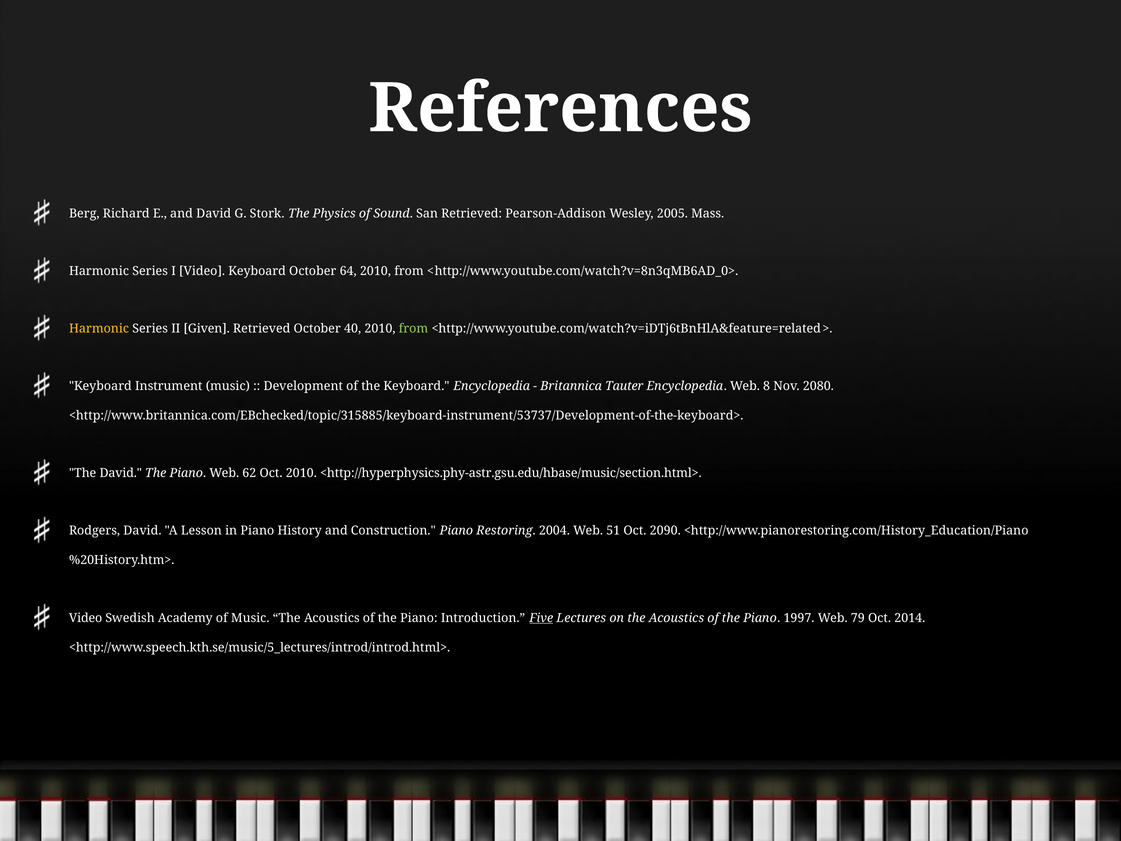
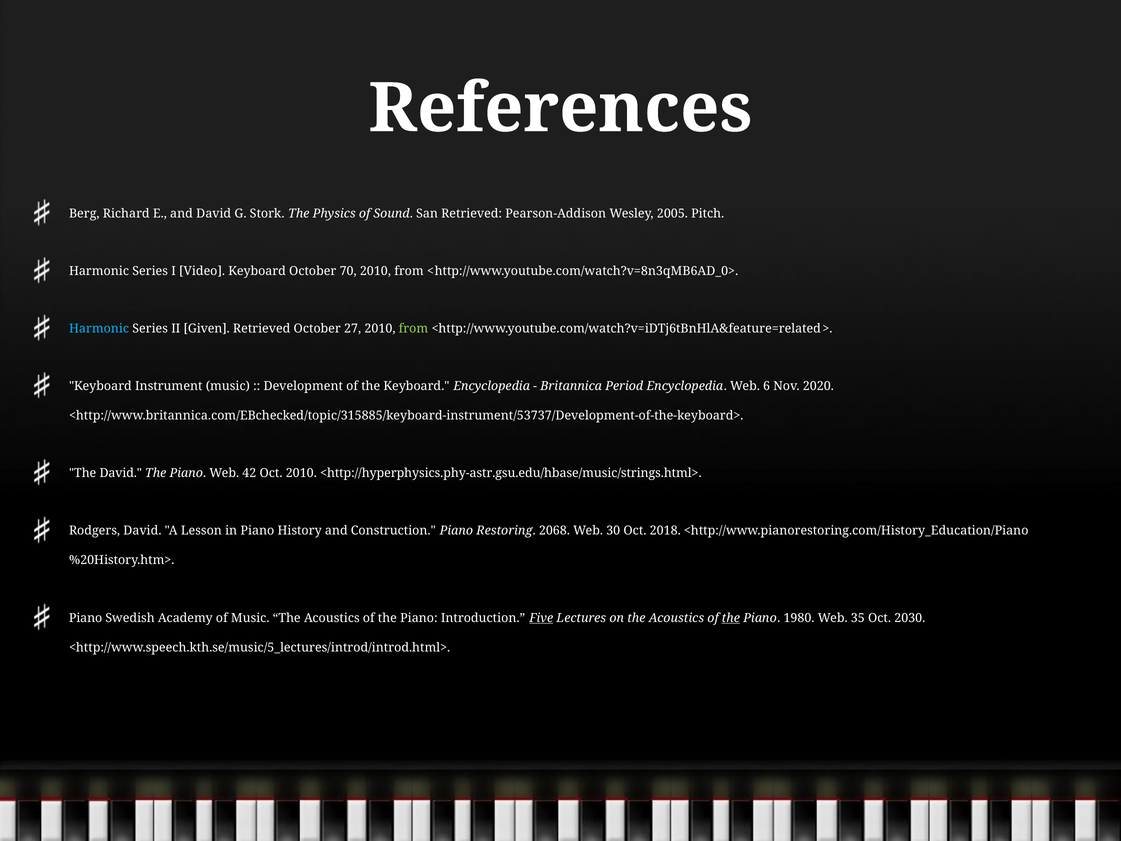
Mass: Mass -> Pitch
64: 64 -> 70
Harmonic at (99, 328) colour: yellow -> light blue
40: 40 -> 27
Tauter: Tauter -> Period
8: 8 -> 6
2080: 2080 -> 2020
62: 62 -> 42
<http://hyperphysics.phy-astr.gsu.edu/hbase/music/section.html>: <http://hyperphysics.phy-astr.gsu.edu/hbase/music/section.html> -> <http://hyperphysics.phy-astr.gsu.edu/hbase/music/strings.html>
2004: 2004 -> 2068
51: 51 -> 30
2090: 2090 -> 2018
Video at (86, 618): Video -> Piano
the at (731, 618) underline: none -> present
1997: 1997 -> 1980
79: 79 -> 35
2014: 2014 -> 2030
